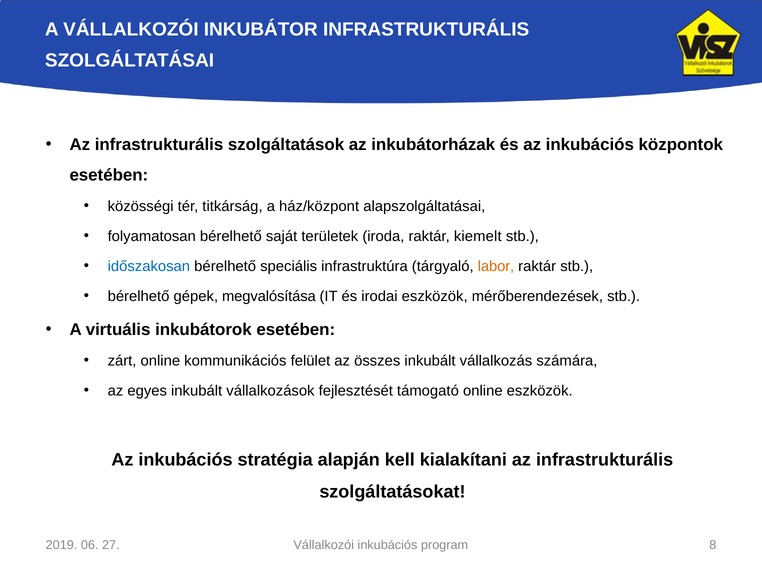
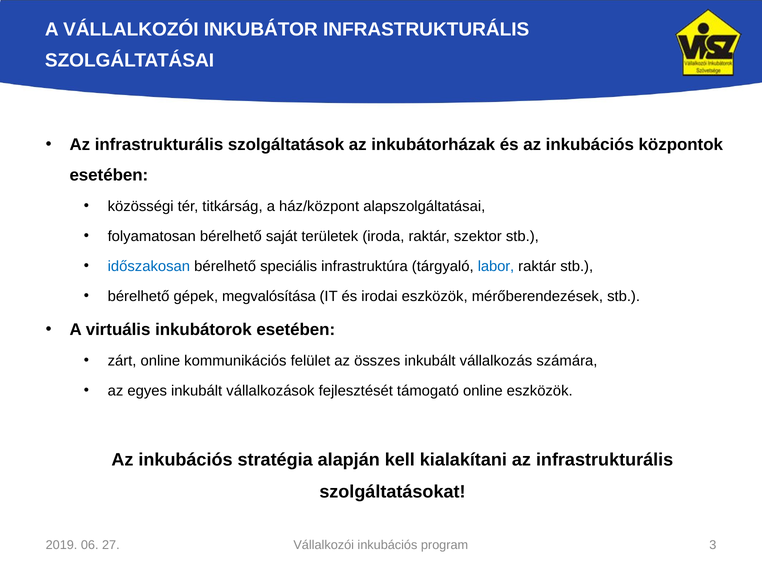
kiemelt: kiemelt -> szektor
labor colour: orange -> blue
8: 8 -> 3
